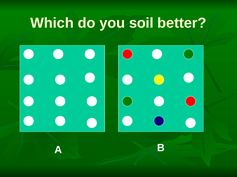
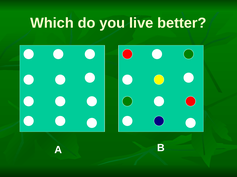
soil: soil -> live
